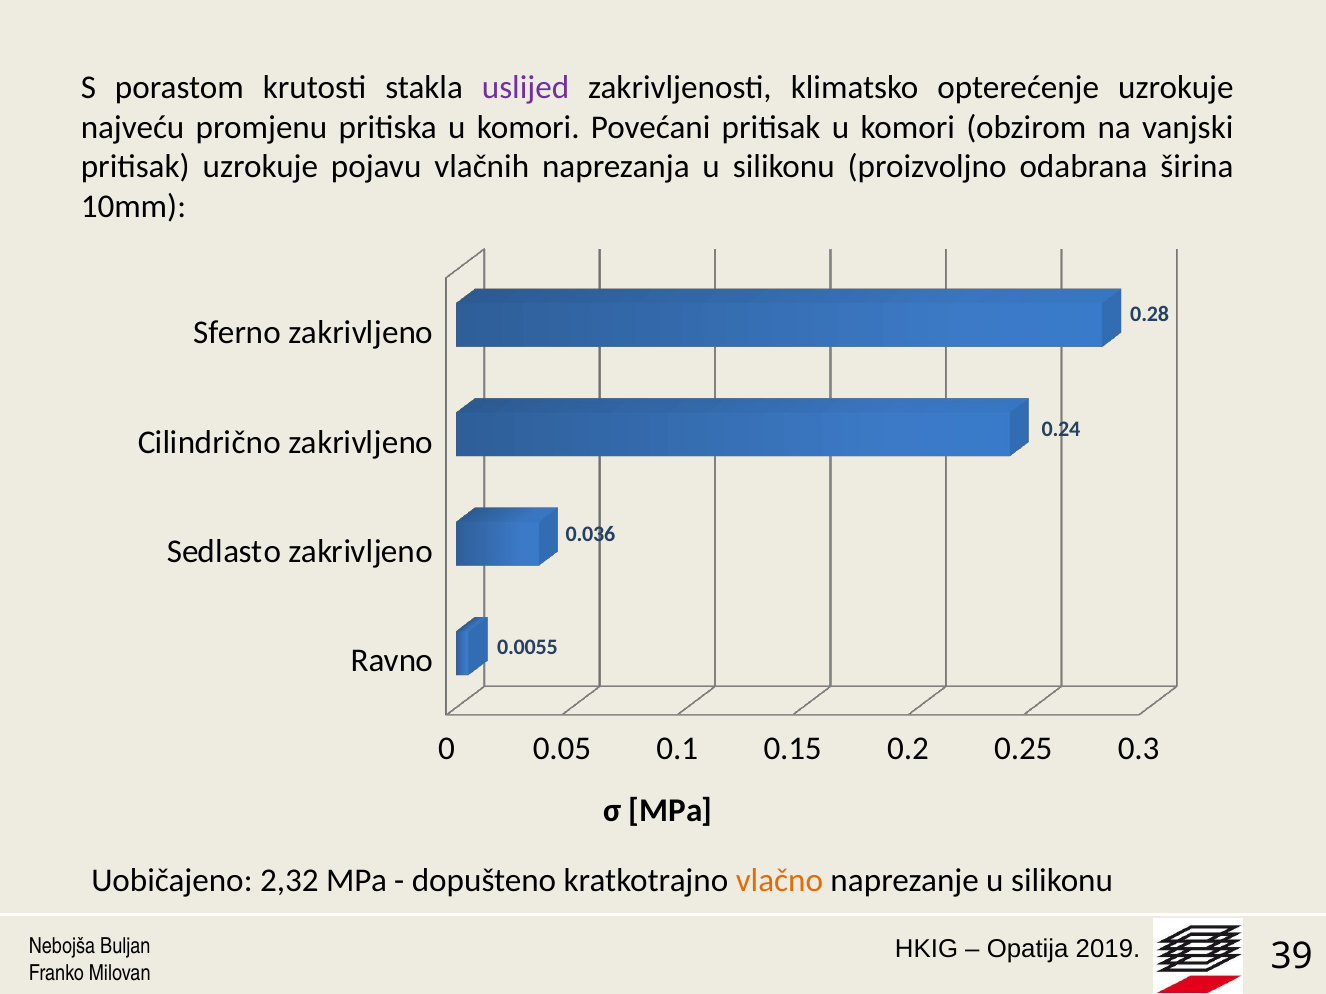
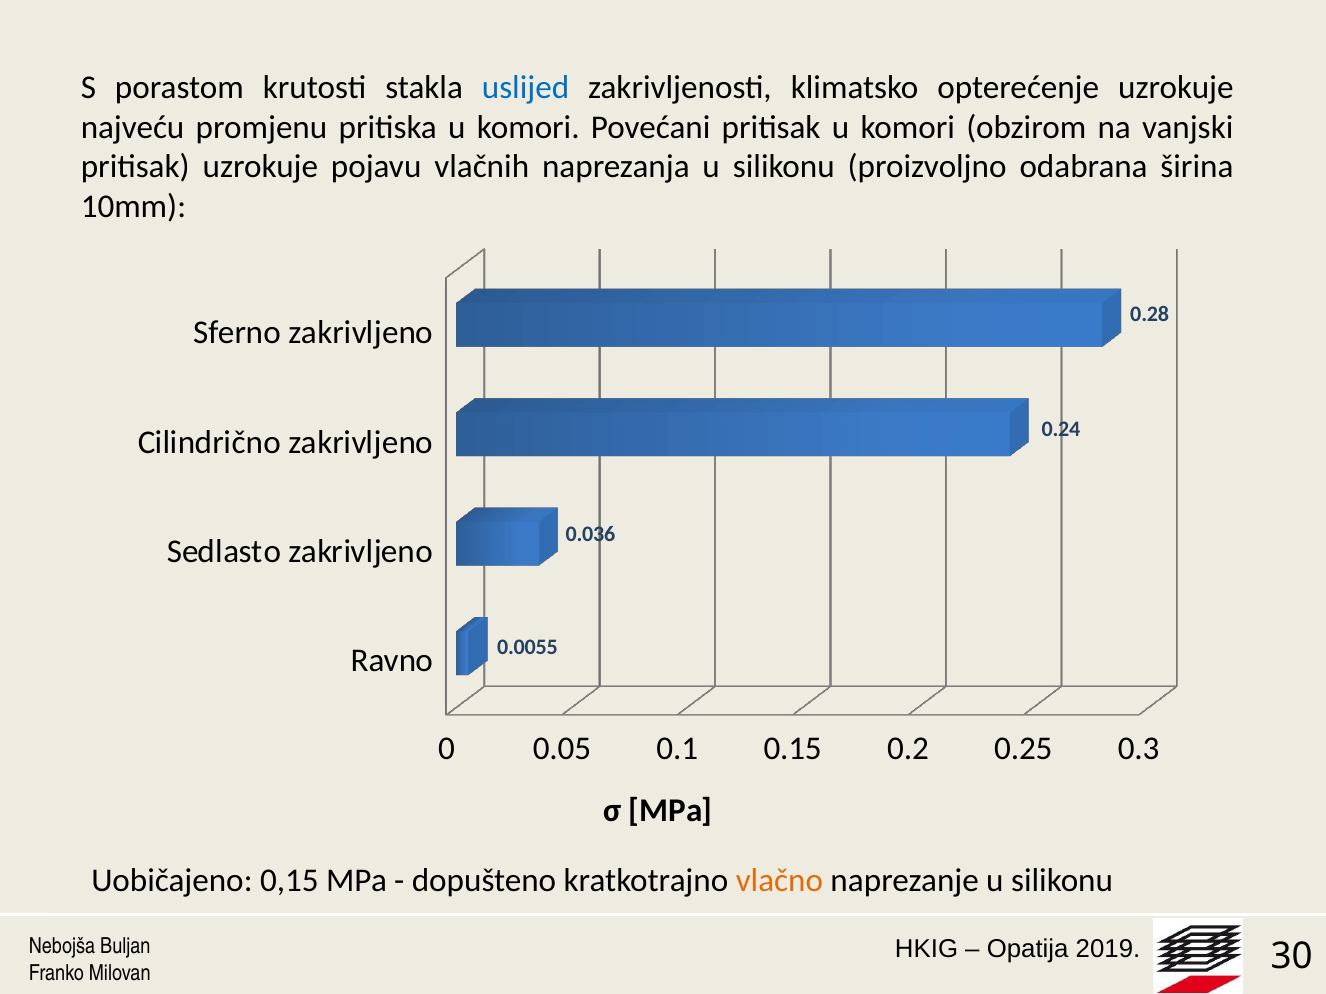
uslijed colour: purple -> blue
2,32: 2,32 -> 0,15
39: 39 -> 30
